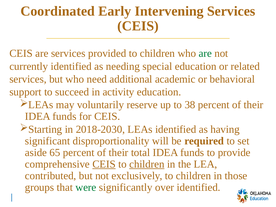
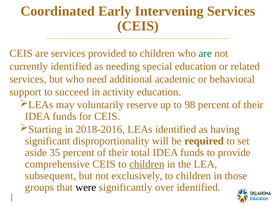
38: 38 -> 98
2018-2030: 2018-2030 -> 2018-2016
65: 65 -> 35
CEIS at (104, 164) underline: present -> none
contributed: contributed -> subsequent
were colour: green -> black
